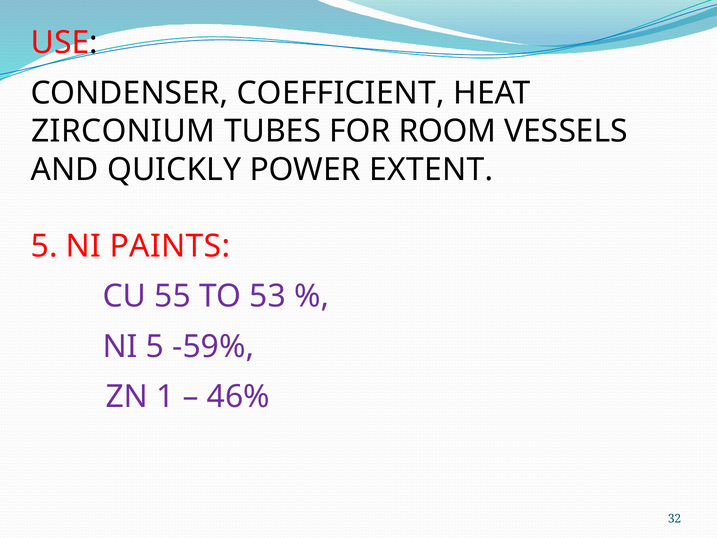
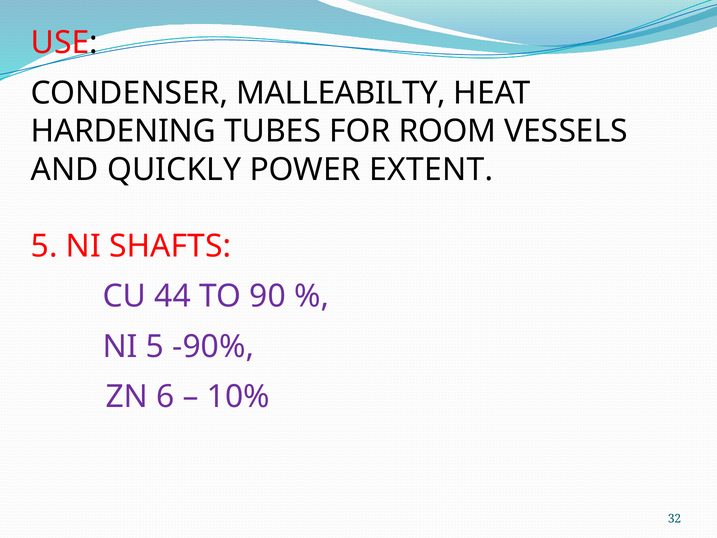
COEFFICIENT: COEFFICIENT -> MALLEABILTY
ZIRCONIUM: ZIRCONIUM -> HARDENING
PAINTS: PAINTS -> SHAFTS
55: 55 -> 44
53: 53 -> 90
-59%: -59% -> -90%
1: 1 -> 6
46%: 46% -> 10%
